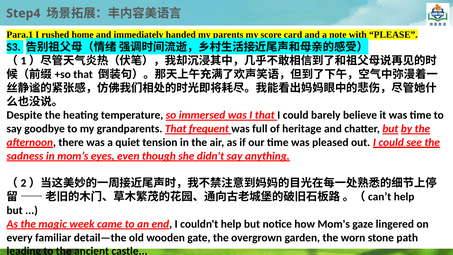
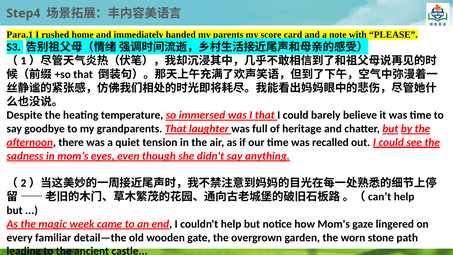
frequent: frequent -> laughter
pleased: pleased -> recalled
